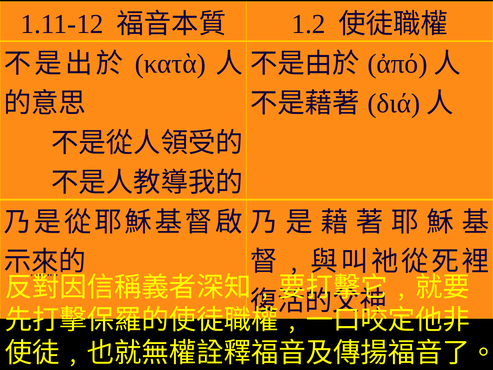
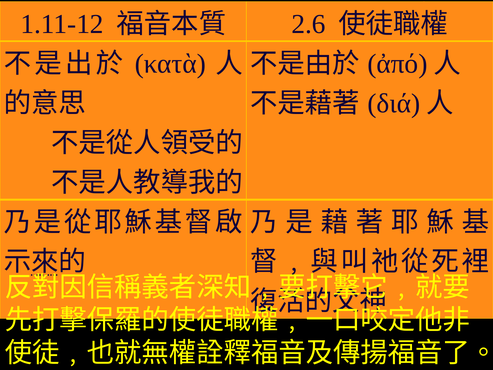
1.2: 1.2 -> 2.6
